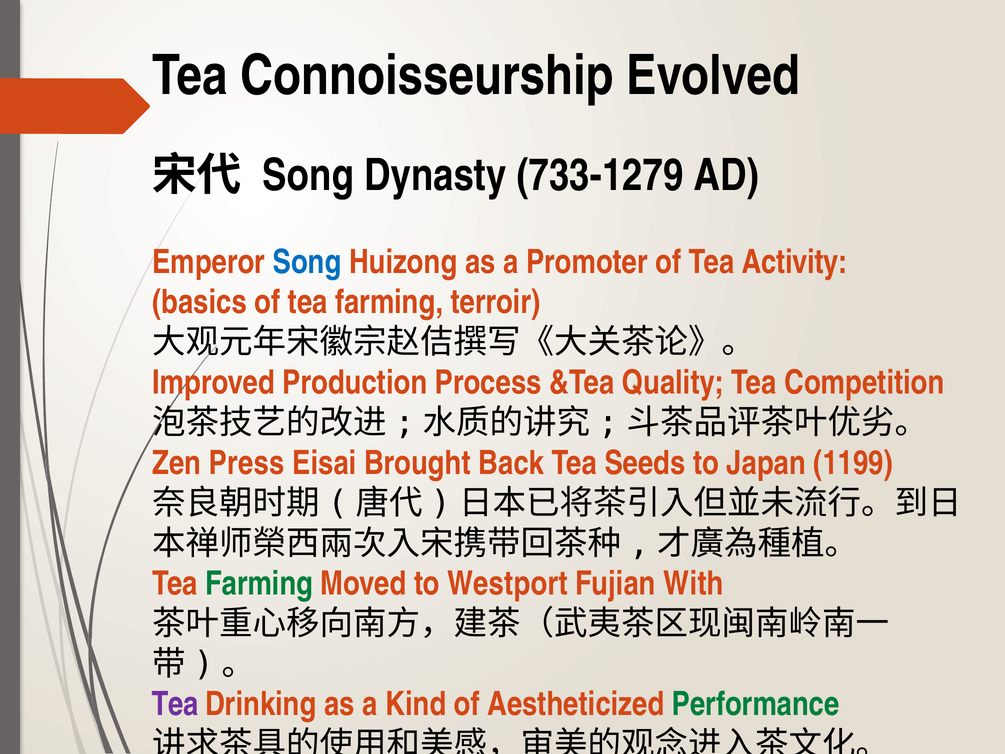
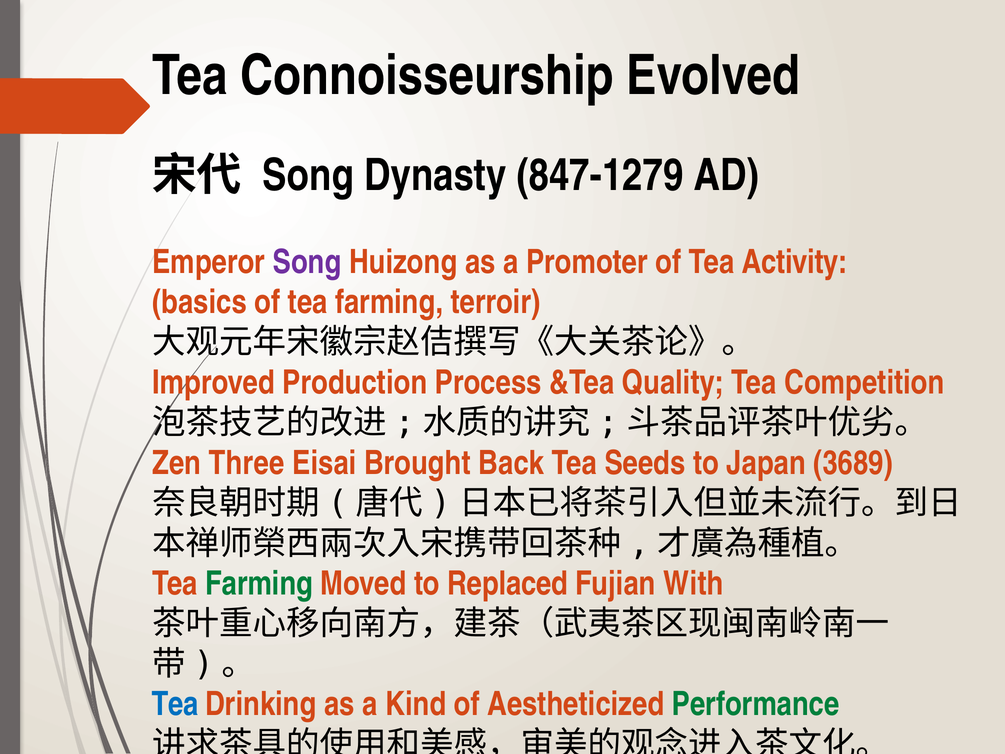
733-1279: 733-1279 -> 847-1279
Song at (307, 262) colour: blue -> purple
Press: Press -> Three
1199: 1199 -> 3689
Westport: Westport -> Replaced
Tea at (175, 704) colour: purple -> blue
